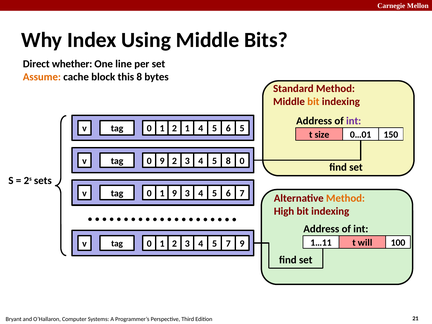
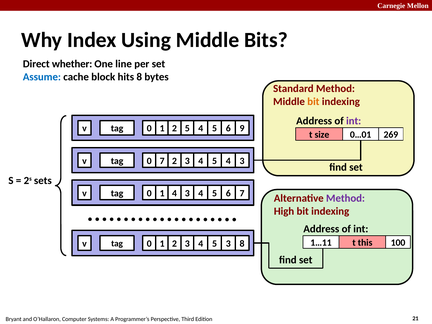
Assume colour: orange -> blue
this: this -> hits
v 1: 1 -> 5
2 5: 5 -> 9
150: 150 -> 269
0 9: 9 -> 7
3 8: 8 -> 4
2 0: 0 -> 3
1 9: 9 -> 4
Method at (346, 198) colour: orange -> purple
will: will -> this
3 7: 7 -> 3
2 9: 9 -> 8
